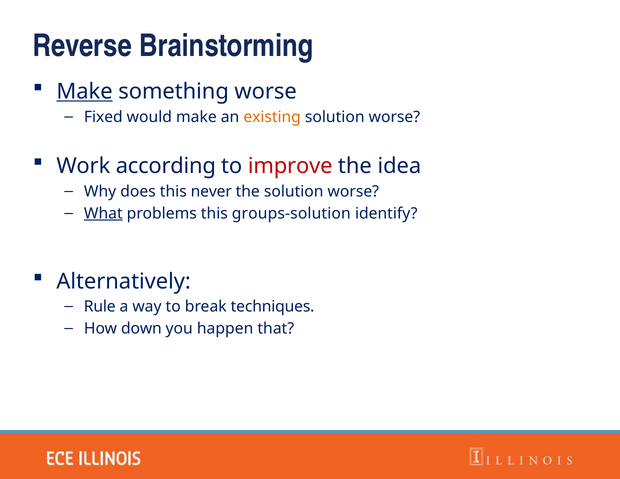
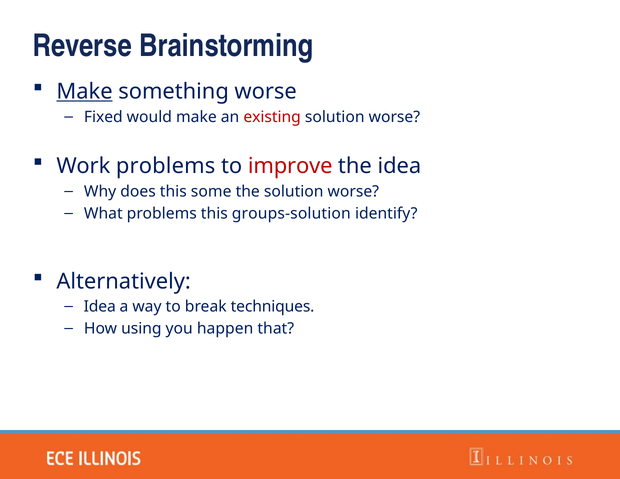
existing colour: orange -> red
Work according: according -> problems
never: never -> some
What underline: present -> none
Rule at (100, 307): Rule -> Idea
down: down -> using
